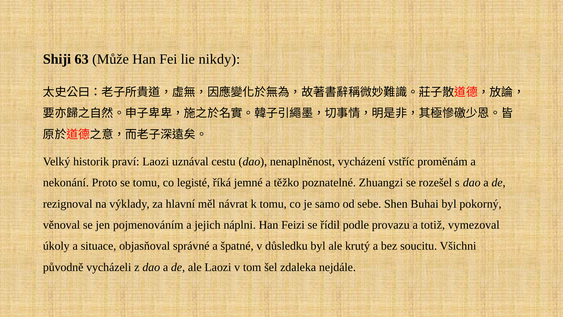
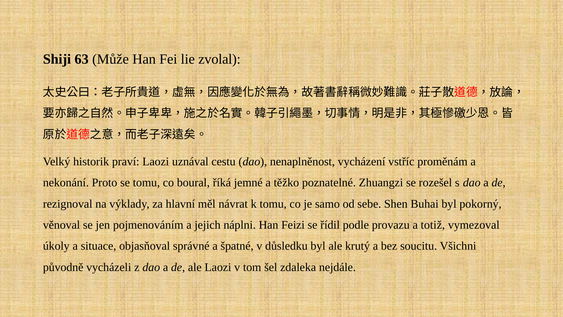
nikdy: nikdy -> zvolal
legisté: legisté -> boural
